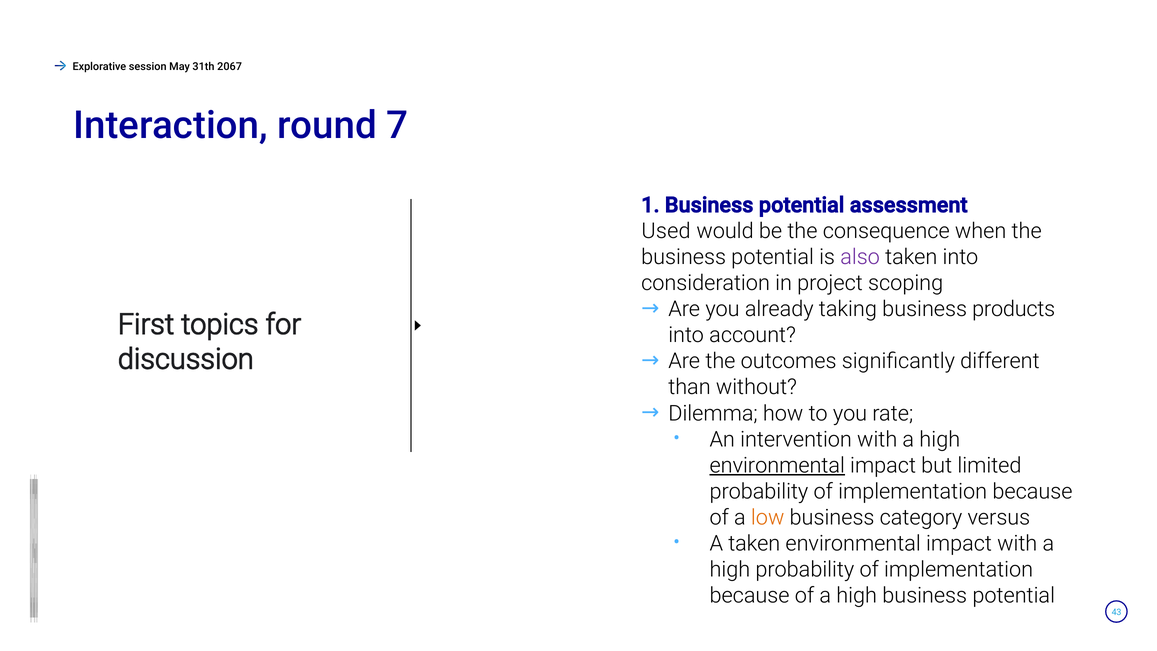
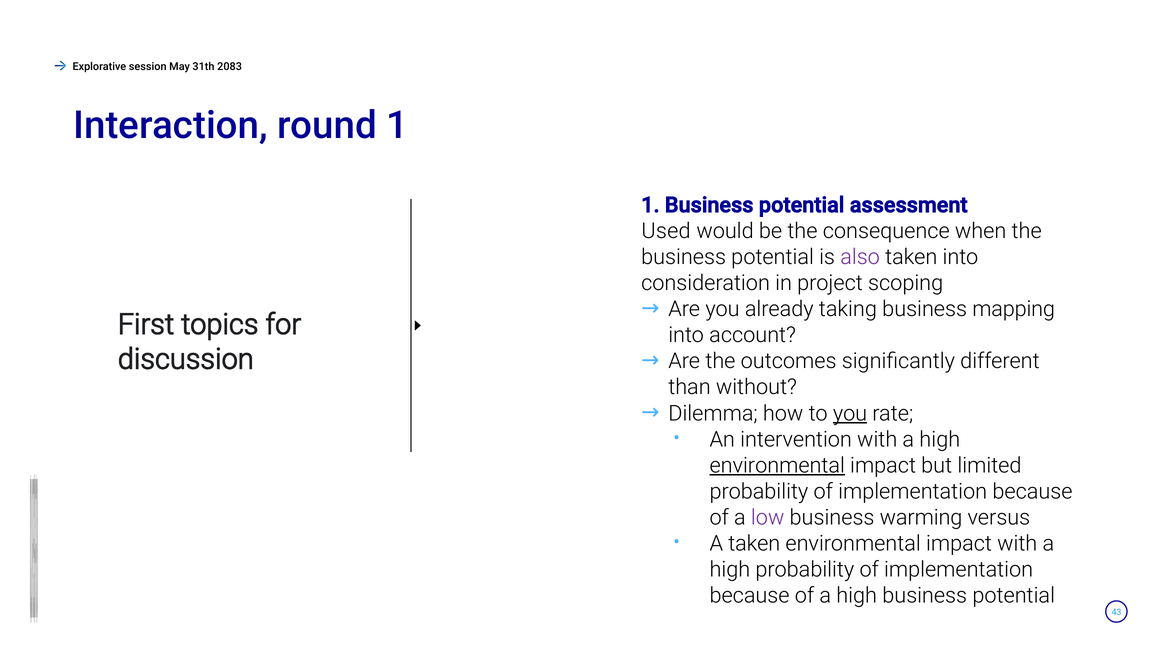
2067: 2067 -> 2083
round 7: 7 -> 1
products: products -> mapping
you at (850, 413) underline: none -> present
low colour: orange -> purple
category: category -> warming
